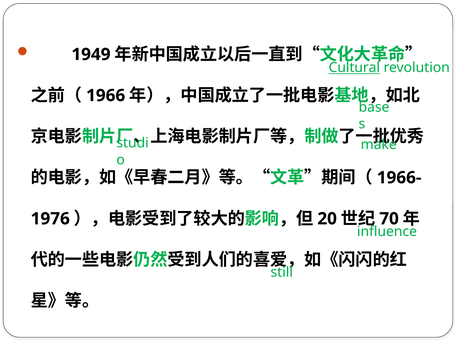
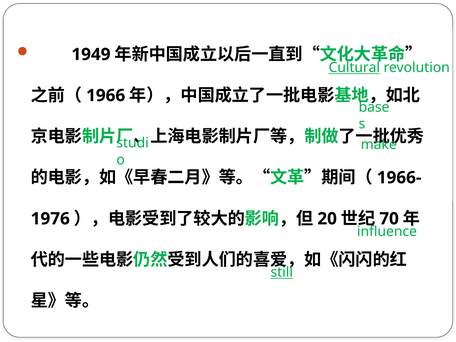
still underline: none -> present
